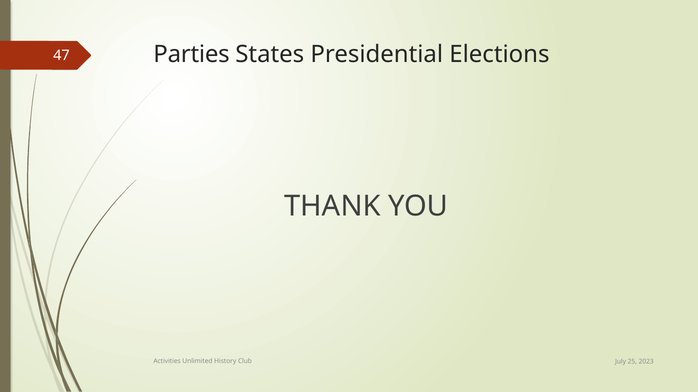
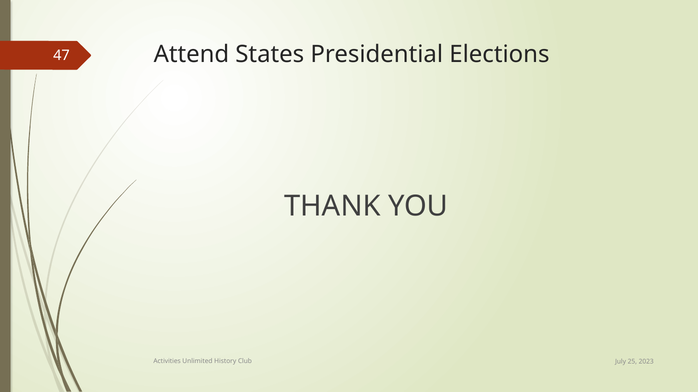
Parties: Parties -> Attend
